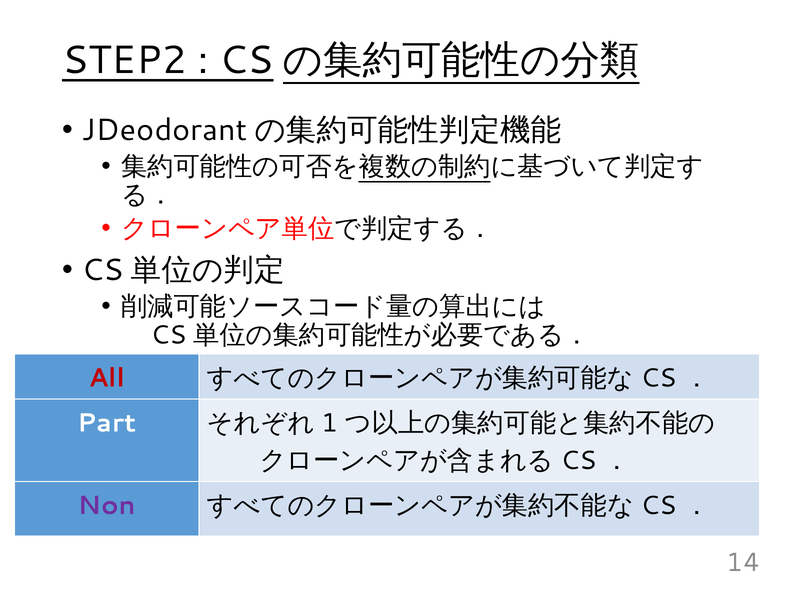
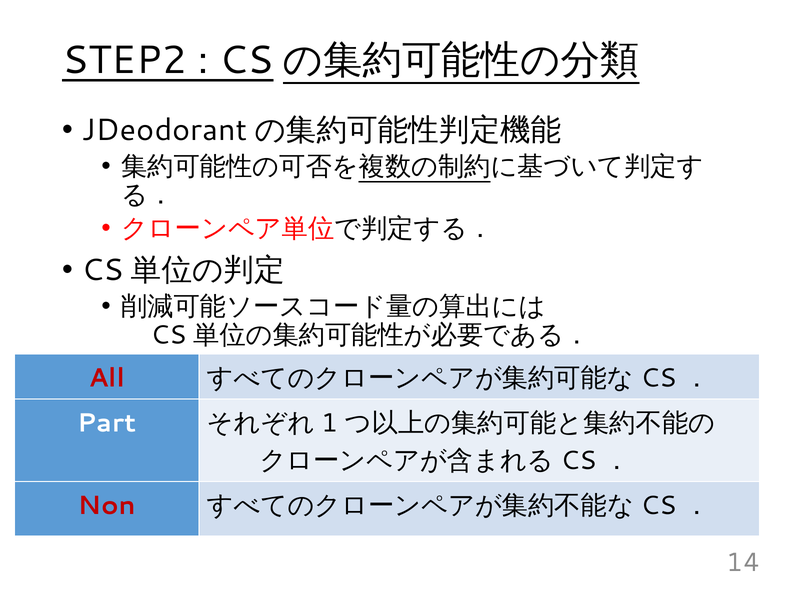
Non colour: purple -> red
